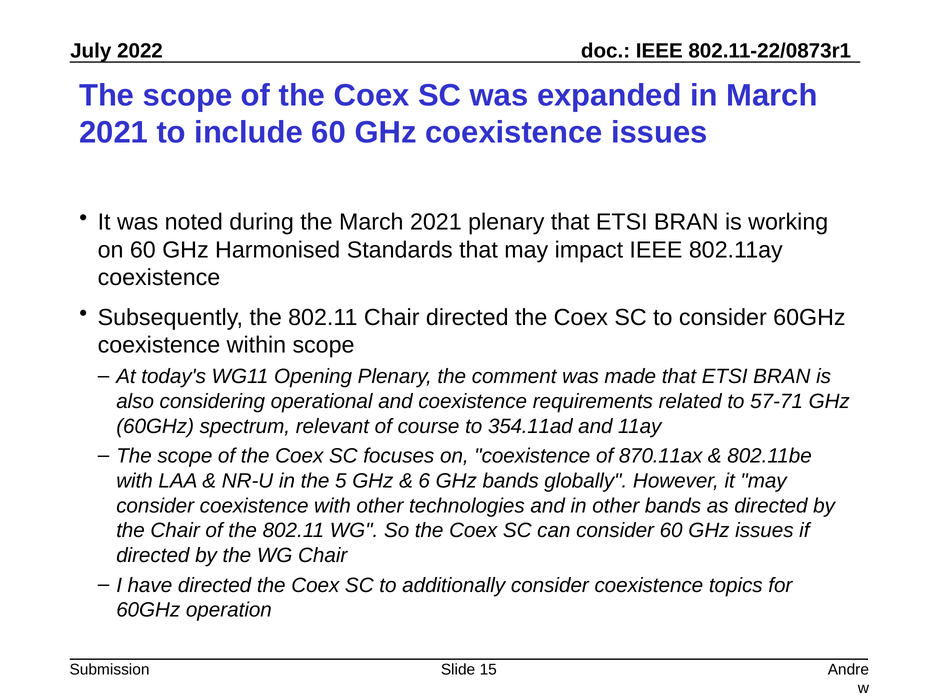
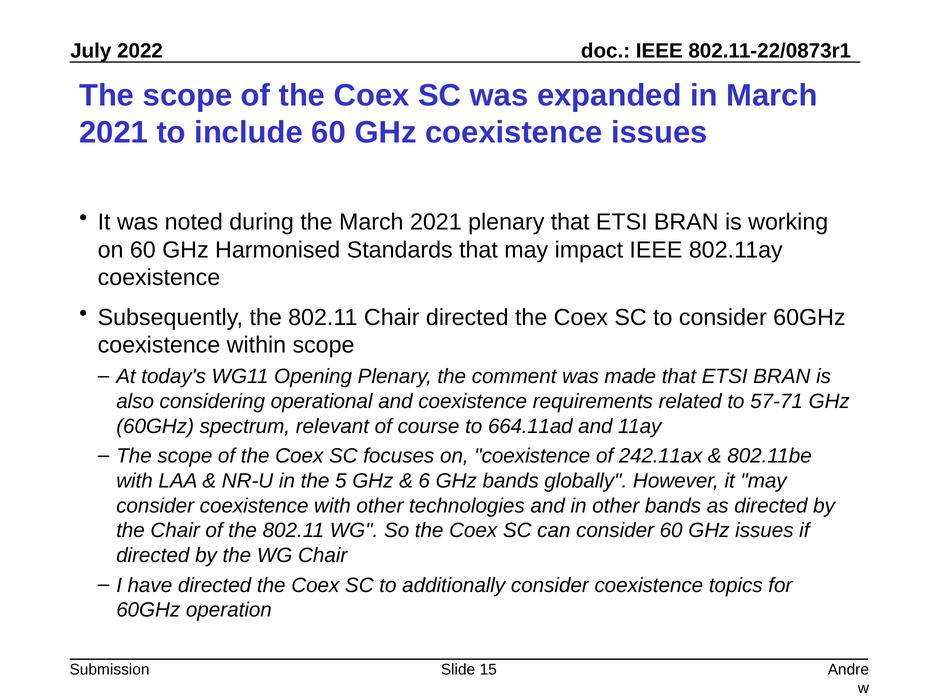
354.11ad: 354.11ad -> 664.11ad
870.11ax: 870.11ax -> 242.11ax
